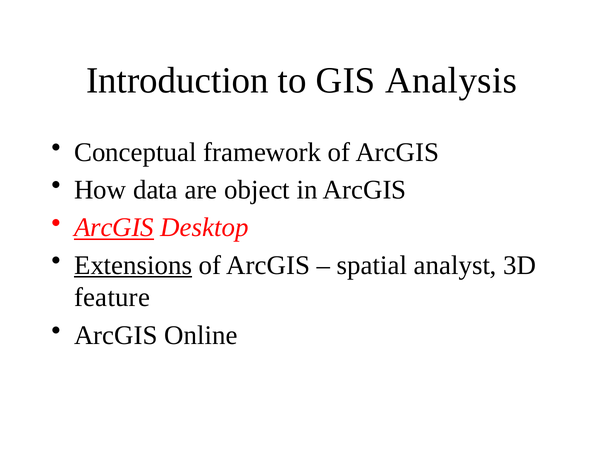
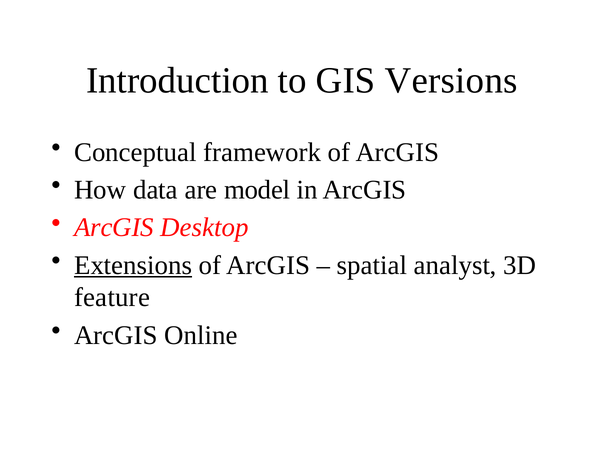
Analysis: Analysis -> Versions
object: object -> model
ArcGIS at (114, 227) underline: present -> none
